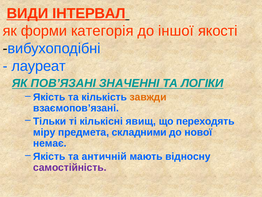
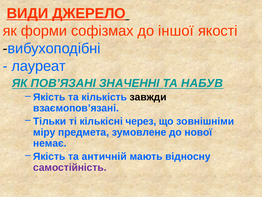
ІНТЕРВАЛ: ІНТЕРВАЛ -> ДЖЕРЕЛО
категорія: категорія -> софізмах
ЛОГІКИ: ЛОГІКИ -> НАБУВ
завжди colour: orange -> black
явищ: явищ -> через
переходять: переходять -> зовнішніми
складними: складними -> зумовлене
